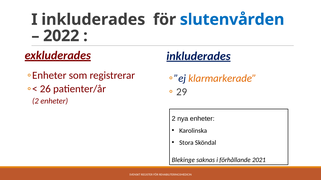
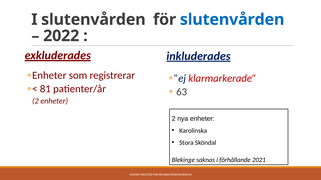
I inkluderades: inkluderades -> slutenvården
klarmarkerade colour: orange -> red
26: 26 -> 81
29: 29 -> 63
